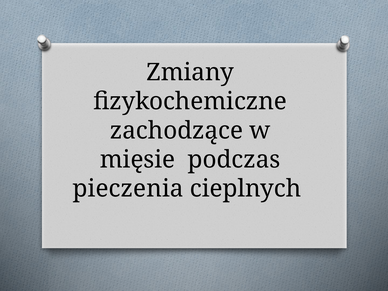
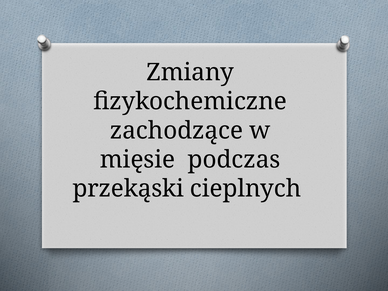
pieczenia: pieczenia -> przekąski
